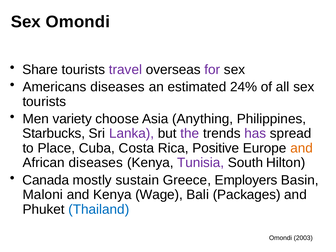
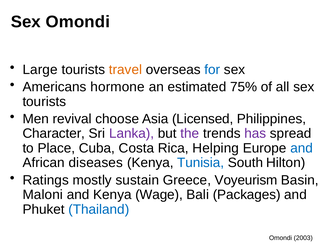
Share: Share -> Large
travel colour: purple -> orange
for colour: purple -> blue
Americans diseases: diseases -> hormone
24%: 24% -> 75%
variety: variety -> revival
Anything: Anything -> Licensed
Starbucks: Starbucks -> Character
Positive: Positive -> Helping
and at (302, 148) colour: orange -> blue
Tunisia colour: purple -> blue
Canada: Canada -> Ratings
Employers: Employers -> Voyeurism
